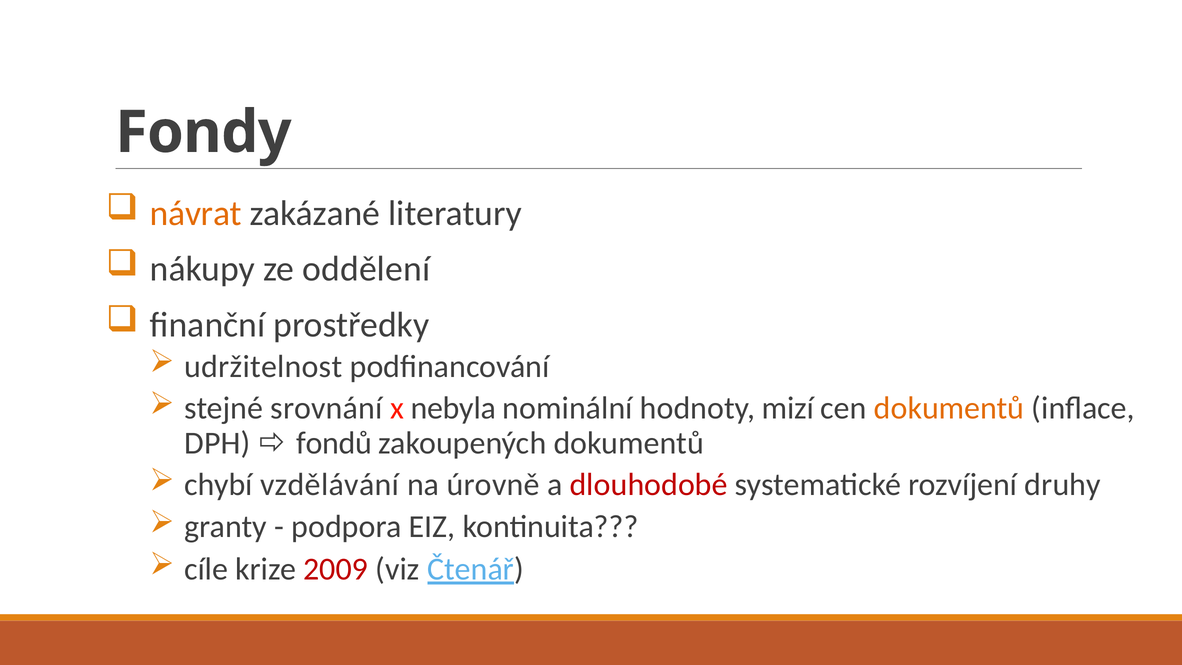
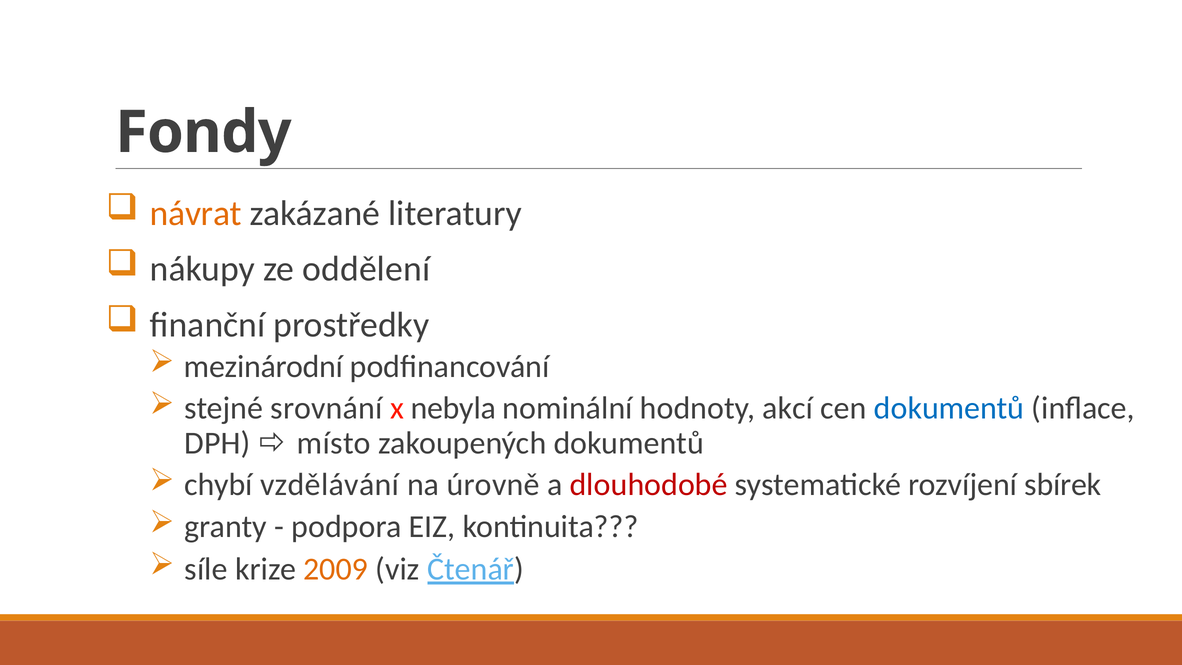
udržitelnost: udržitelnost -> mezinárodní
mizí: mizí -> akcí
dokumentů at (949, 408) colour: orange -> blue
fondů: fondů -> místo
druhy: druhy -> sbírek
cíle: cíle -> síle
2009 colour: red -> orange
